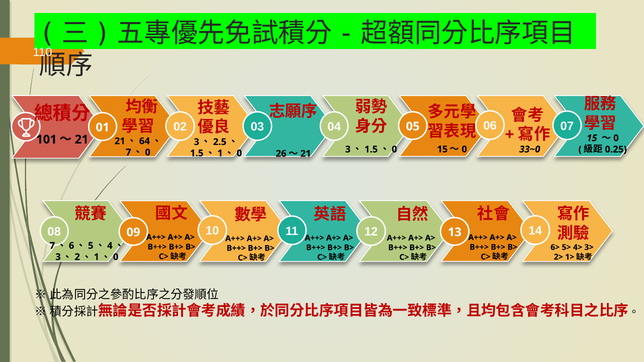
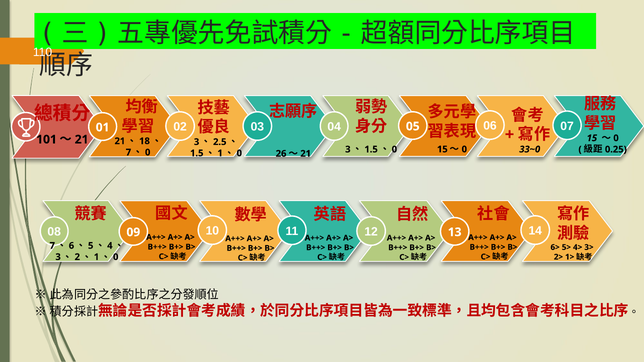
64: 64 -> 18
